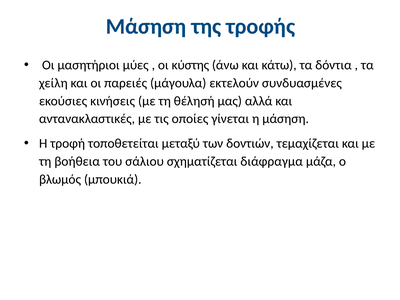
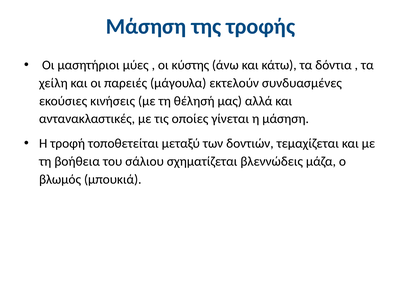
διάφραγμα: διάφραγμα -> βλεννώδεις
